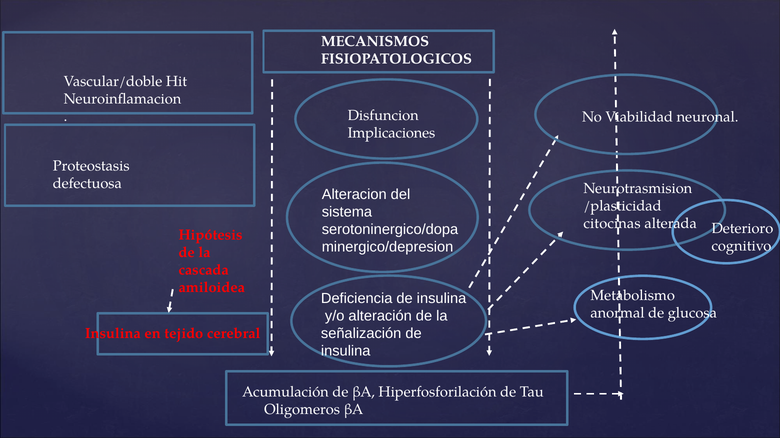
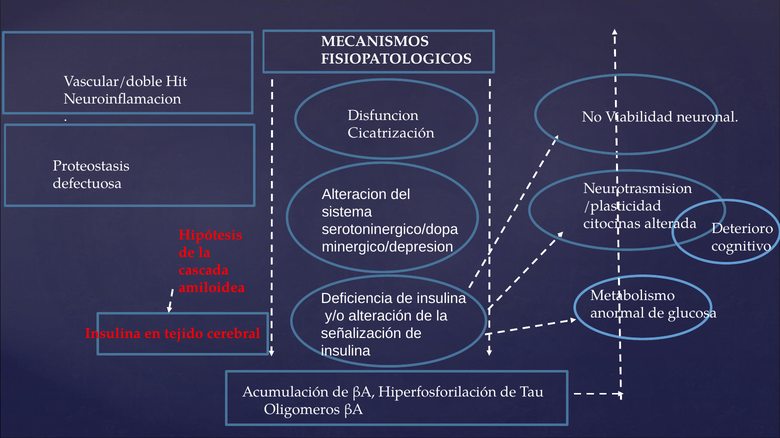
Implicaciones: Implicaciones -> Cicatrización
